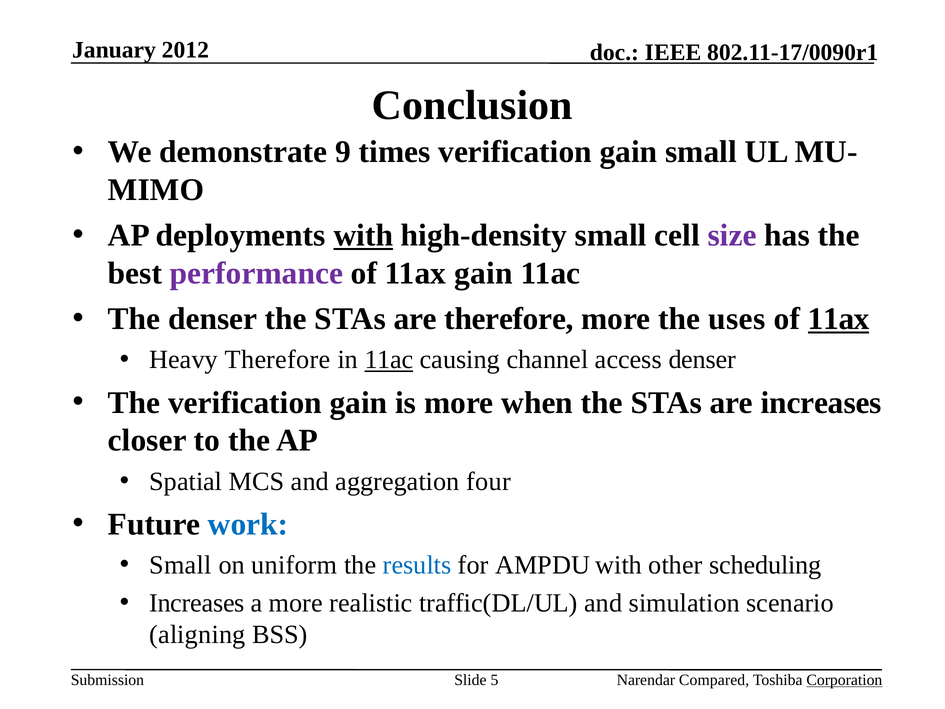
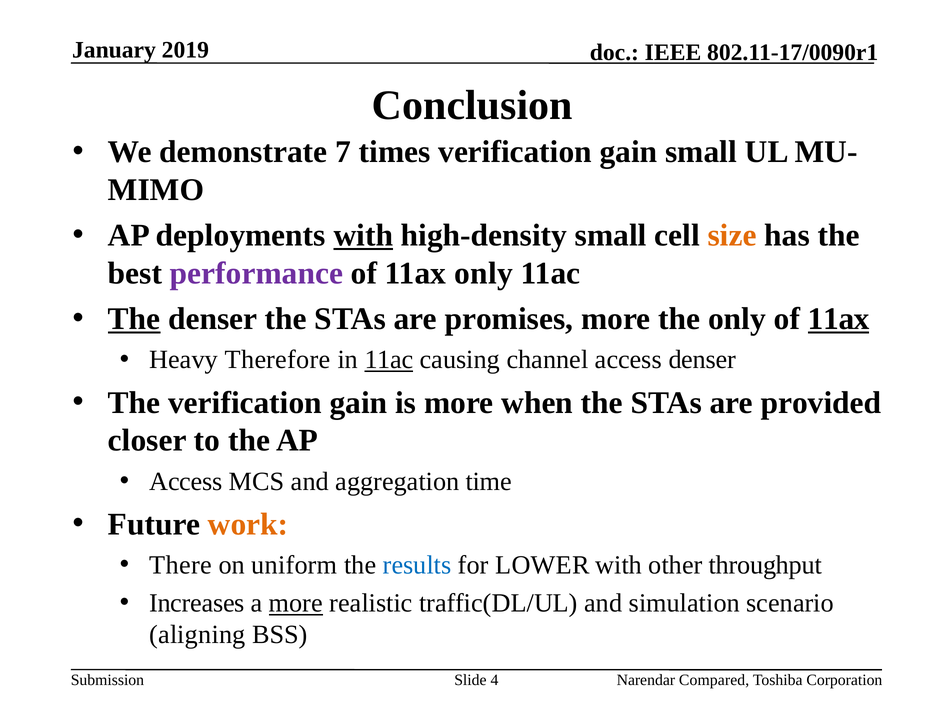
2012: 2012 -> 2019
9: 9 -> 7
size colour: purple -> orange
11ax gain: gain -> only
The at (134, 319) underline: none -> present
are therefore: therefore -> promises
the uses: uses -> only
are increases: increases -> provided
Spatial at (186, 481): Spatial -> Access
four: four -> time
work colour: blue -> orange
Small at (181, 565): Small -> There
AMPDU: AMPDU -> LOWER
scheduling: scheduling -> throughput
more at (296, 603) underline: none -> present
5: 5 -> 4
Corporation underline: present -> none
